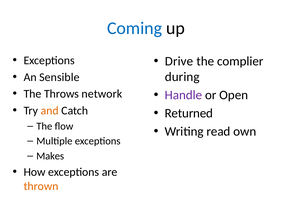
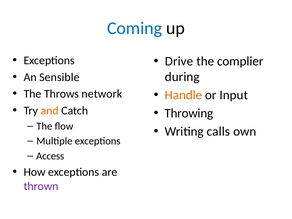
Handle colour: purple -> orange
Open: Open -> Input
Returned: Returned -> Throwing
read: read -> calls
Makes: Makes -> Access
thrown colour: orange -> purple
